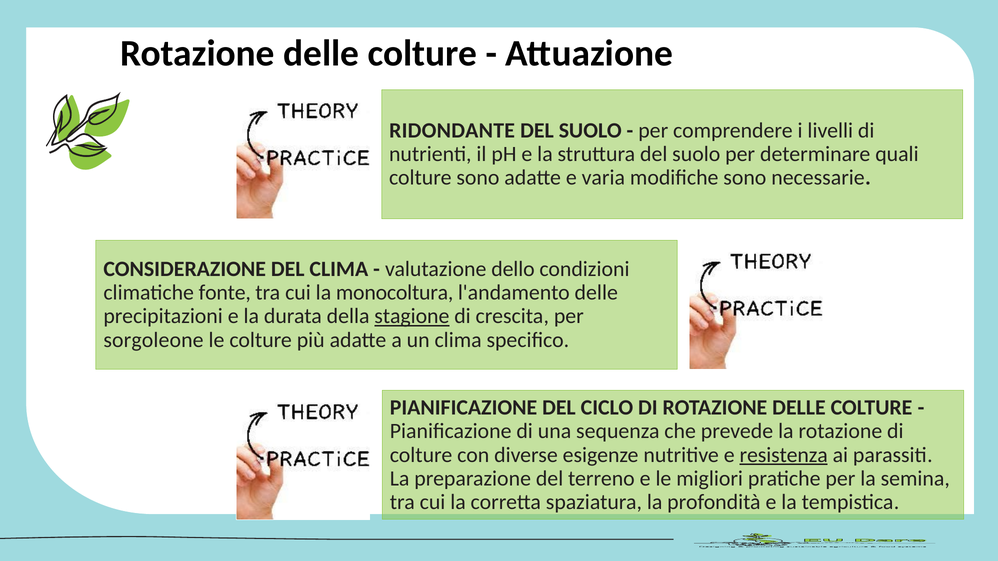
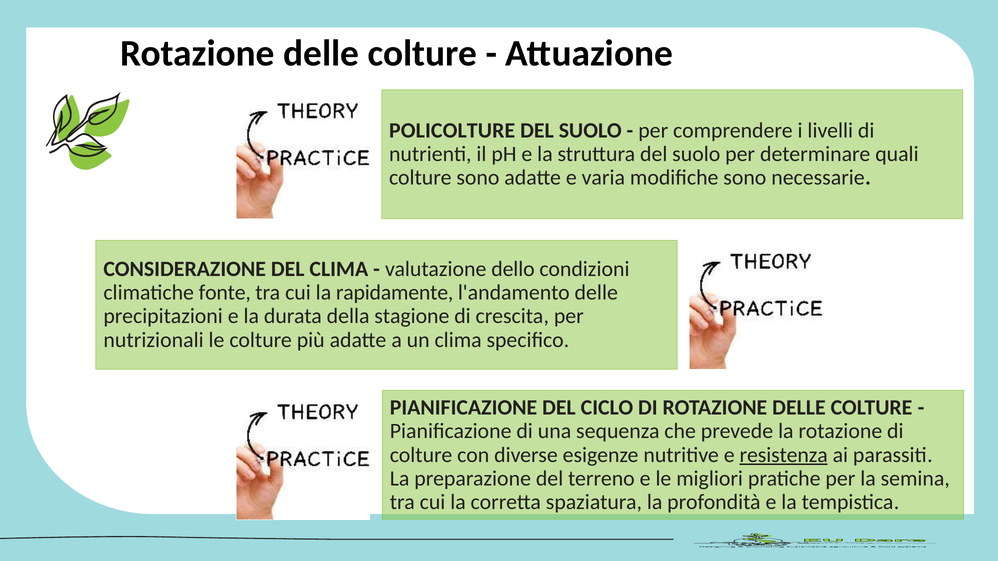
RIDONDANTE: RIDONDANTE -> POLICOLTURE
monocoltura: monocoltura -> rapidamente
stagione underline: present -> none
sorgoleone: sorgoleone -> nutrizionali
